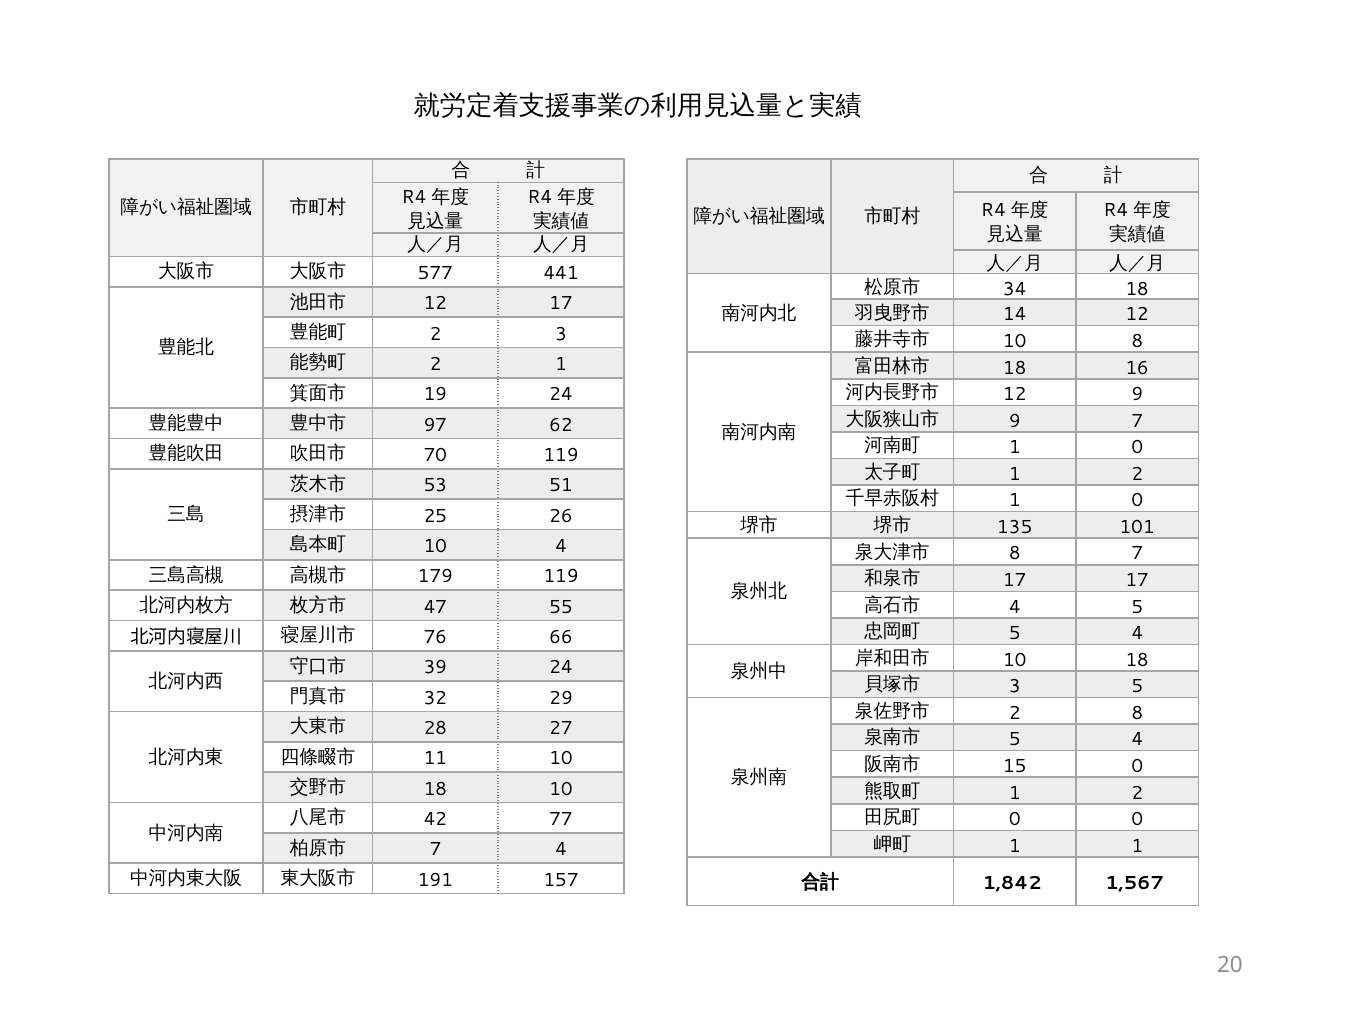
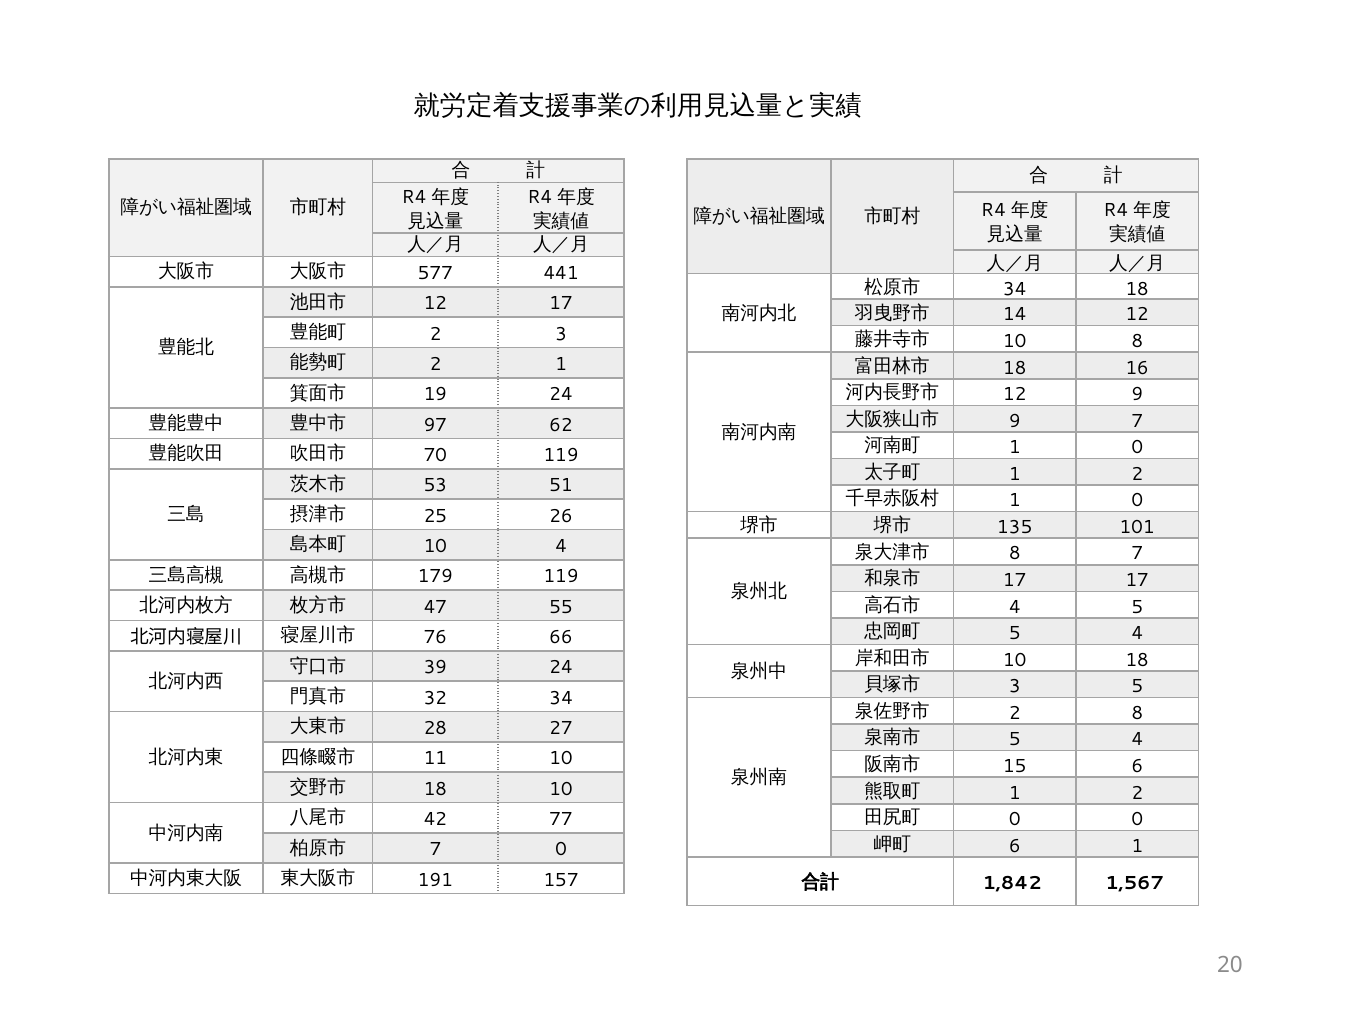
32 29: 29 -> 34
15 0: 0 -> 6
1 at (1015, 846): 1 -> 6
7 4: 4 -> 0
